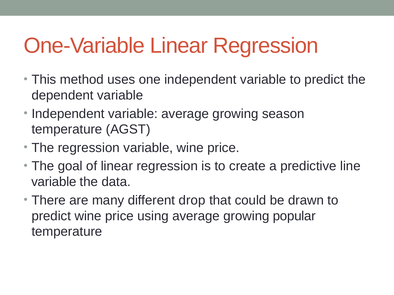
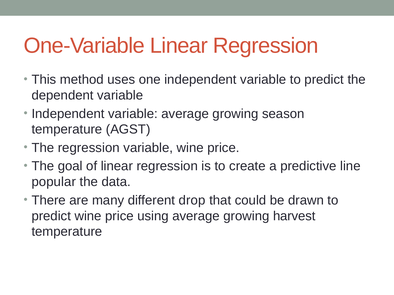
variable at (54, 182): variable -> popular
popular: popular -> harvest
